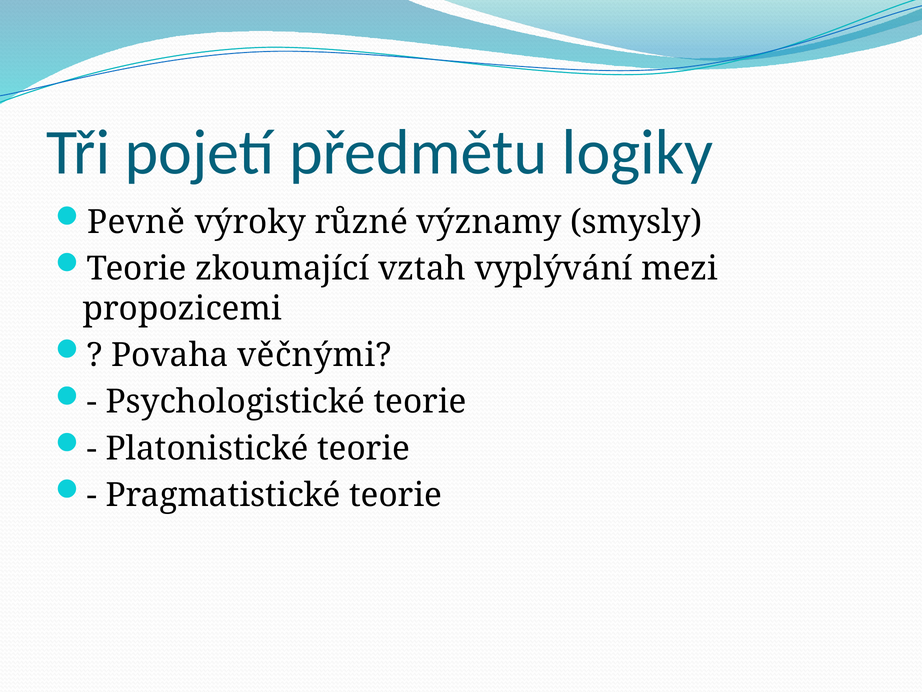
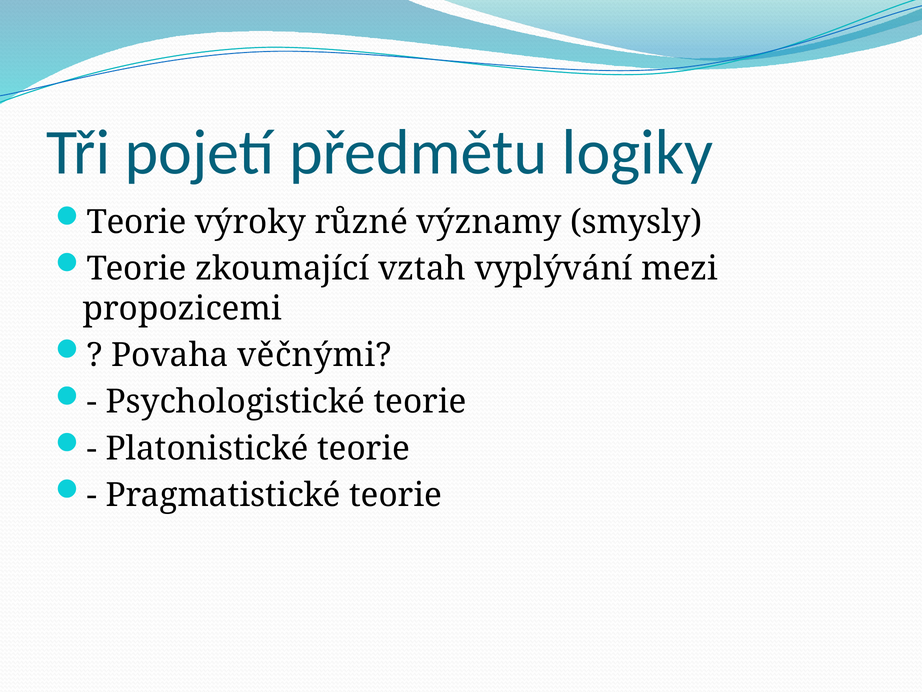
Pevně at (136, 222): Pevně -> Teorie
